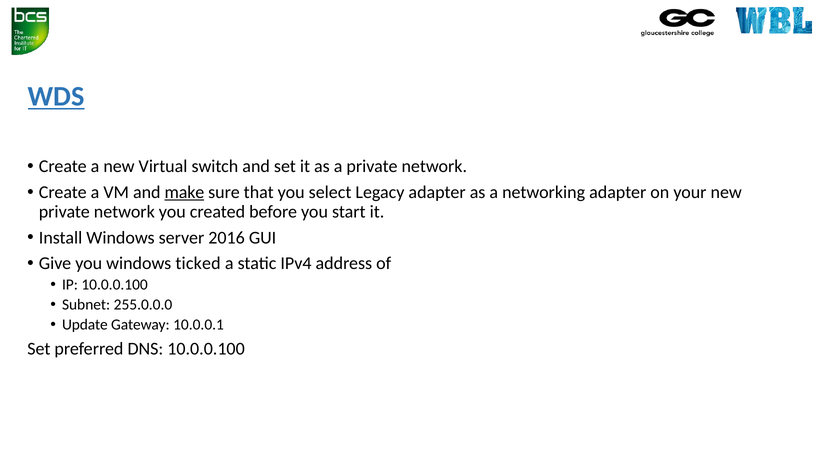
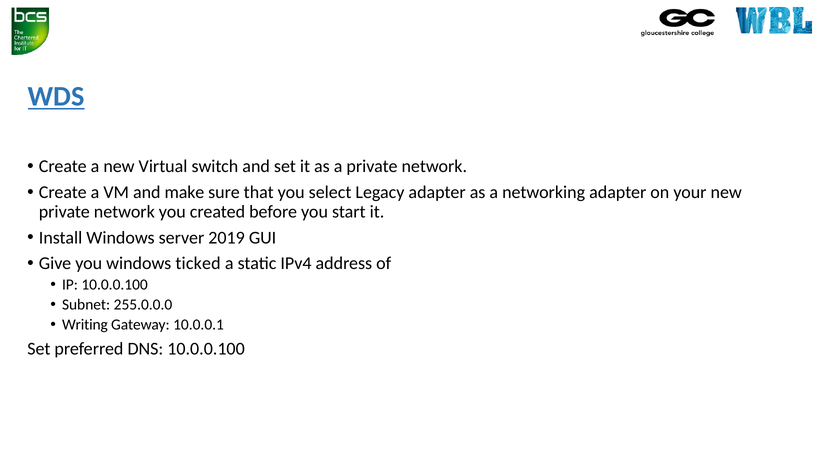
make underline: present -> none
2016: 2016 -> 2019
Update: Update -> Writing
